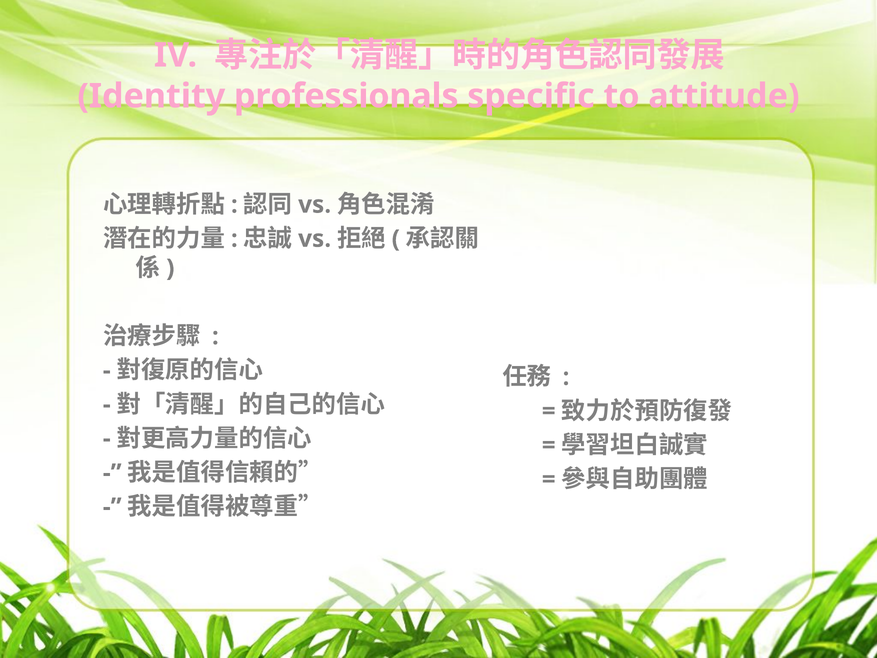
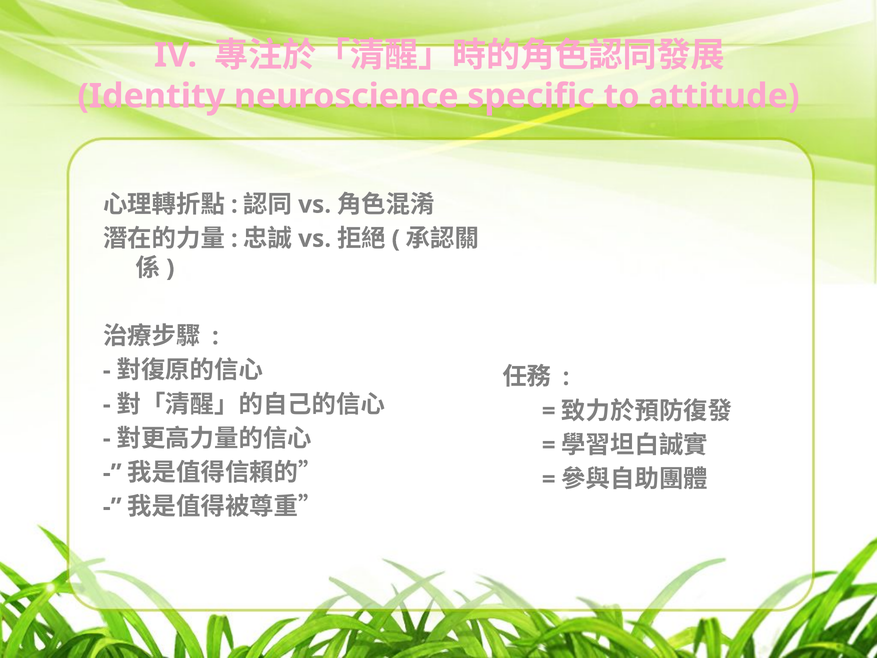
professionals: professionals -> neuroscience
